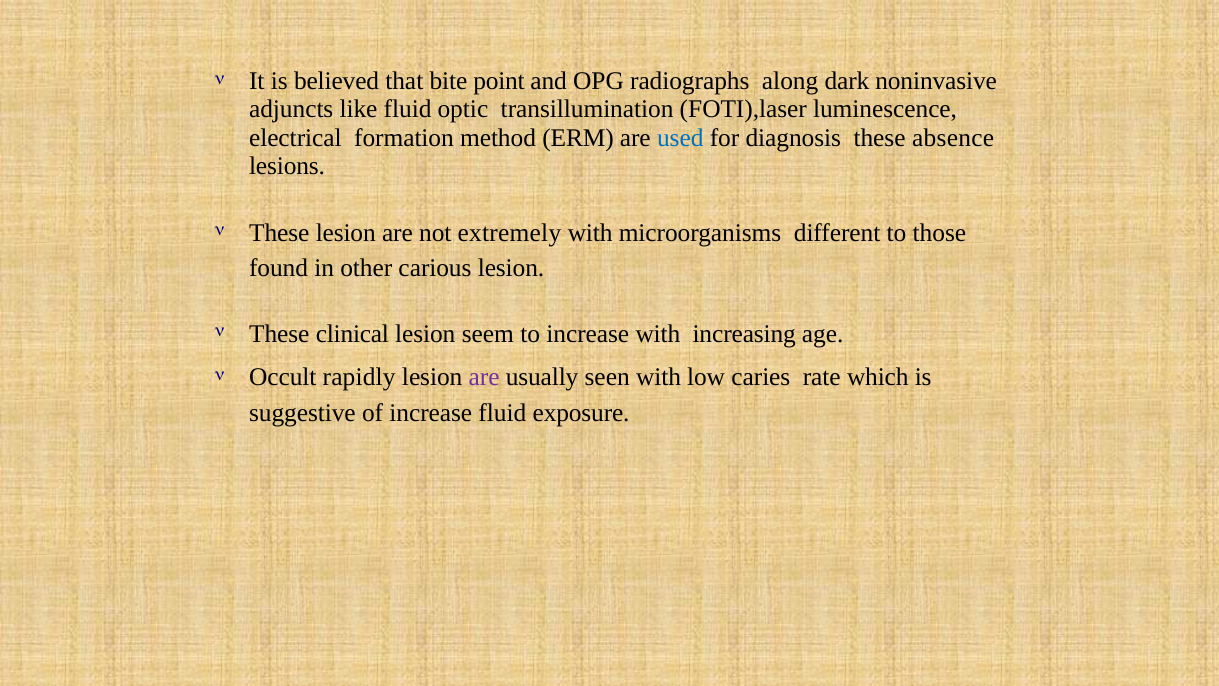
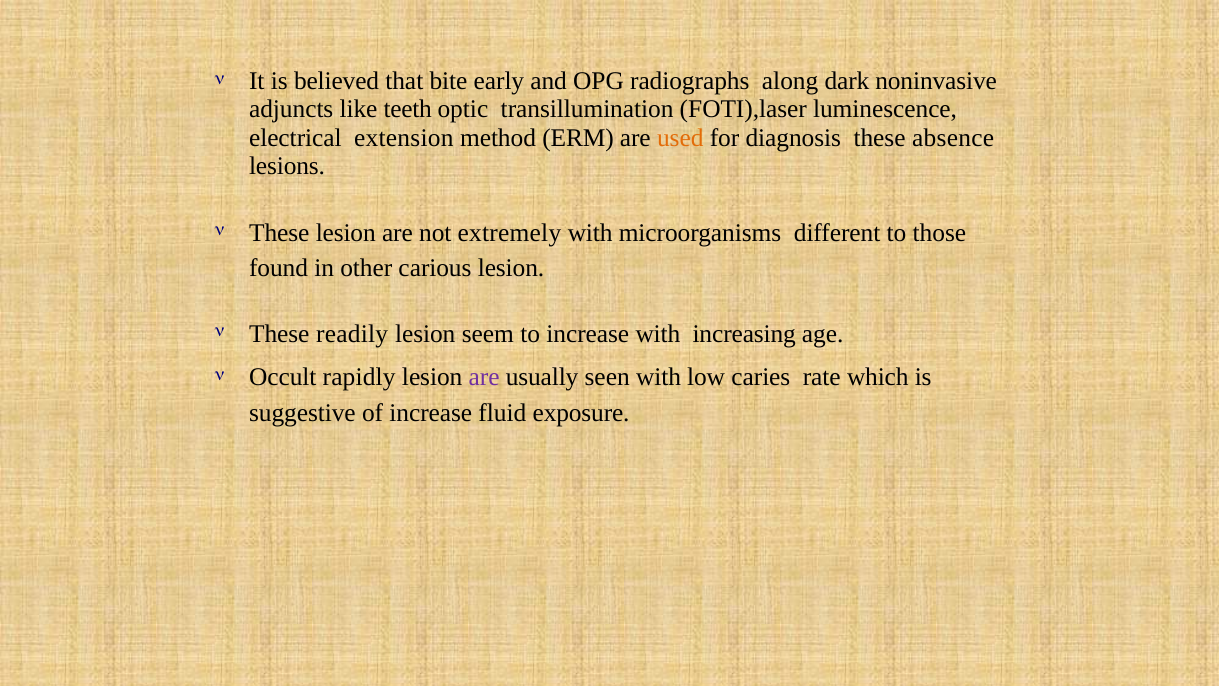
point: point -> early
like fluid: fluid -> teeth
formation: formation -> extension
used colour: blue -> orange
clinical: clinical -> readily
